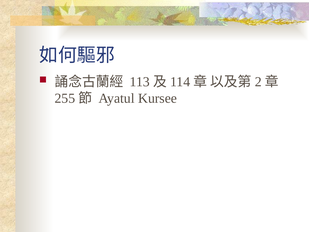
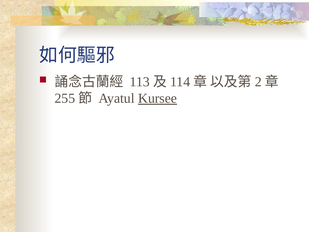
Kursee underline: none -> present
